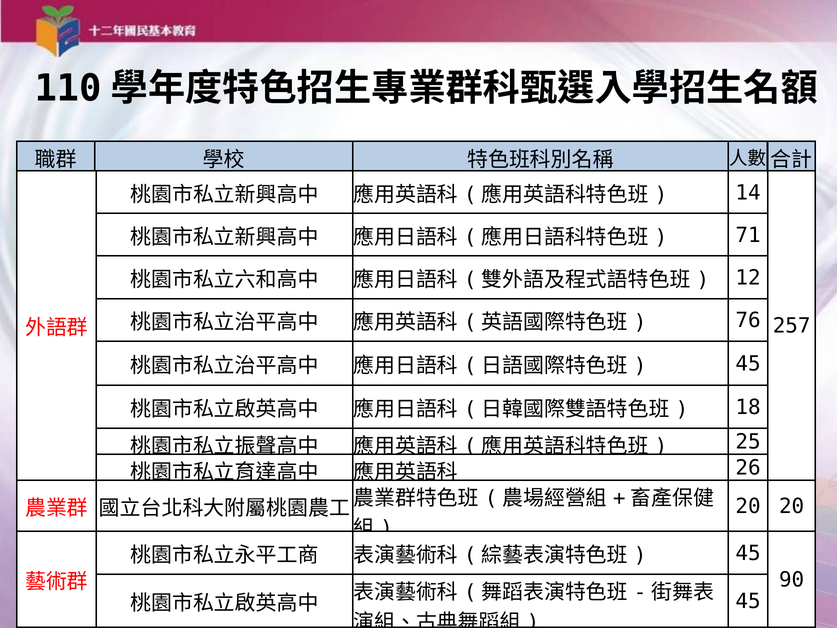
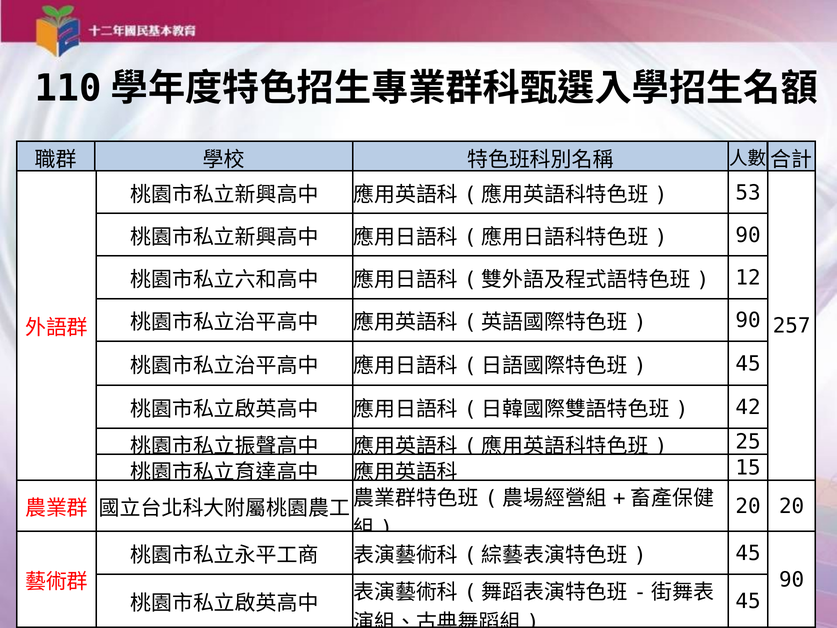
14: 14 -> 53
71 at (748, 235): 71 -> 90
76 at (748, 320): 76 -> 90
18: 18 -> 42
26: 26 -> 15
